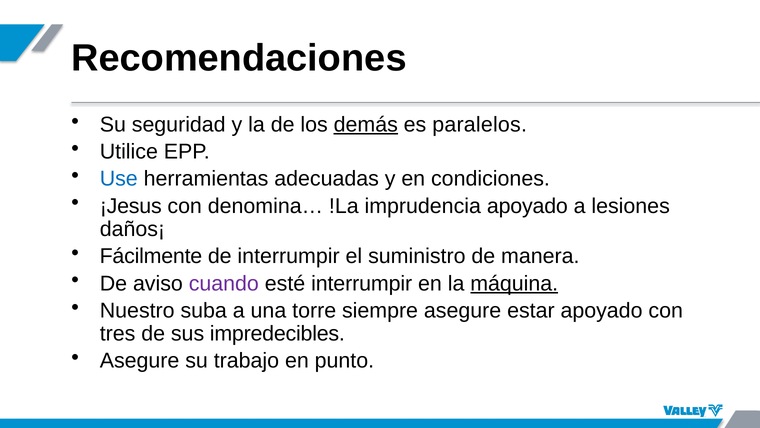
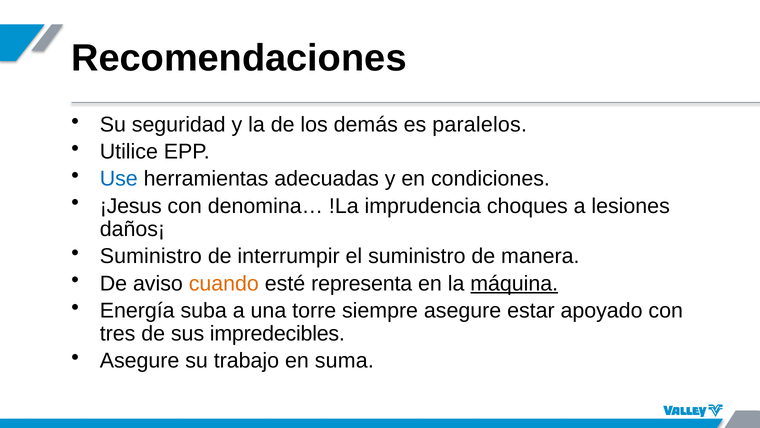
demás underline: present -> none
imprudencia apoyado: apoyado -> choques
Fácilmente at (151, 256): Fácilmente -> Suministro
cuando colour: purple -> orange
esté interrumpir: interrumpir -> representa
Nuestro: Nuestro -> Energía
punto: punto -> suma
